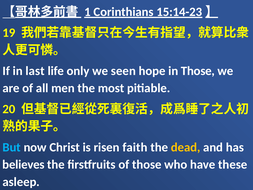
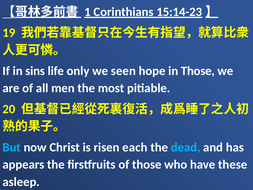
last: last -> sins
faith: faith -> each
dead colour: yellow -> light blue
believes: believes -> appears
